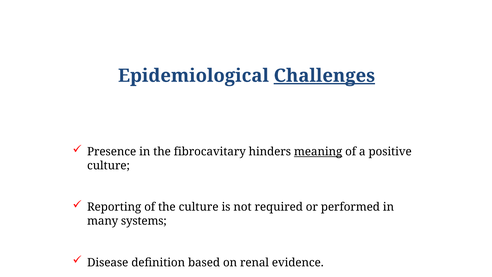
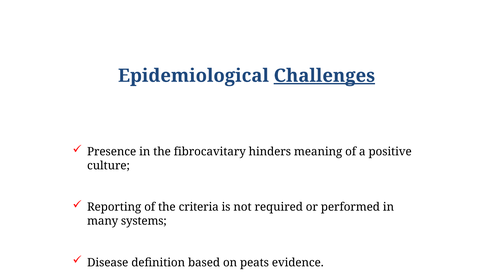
meaning underline: present -> none
the culture: culture -> criteria
renal: renal -> peats
